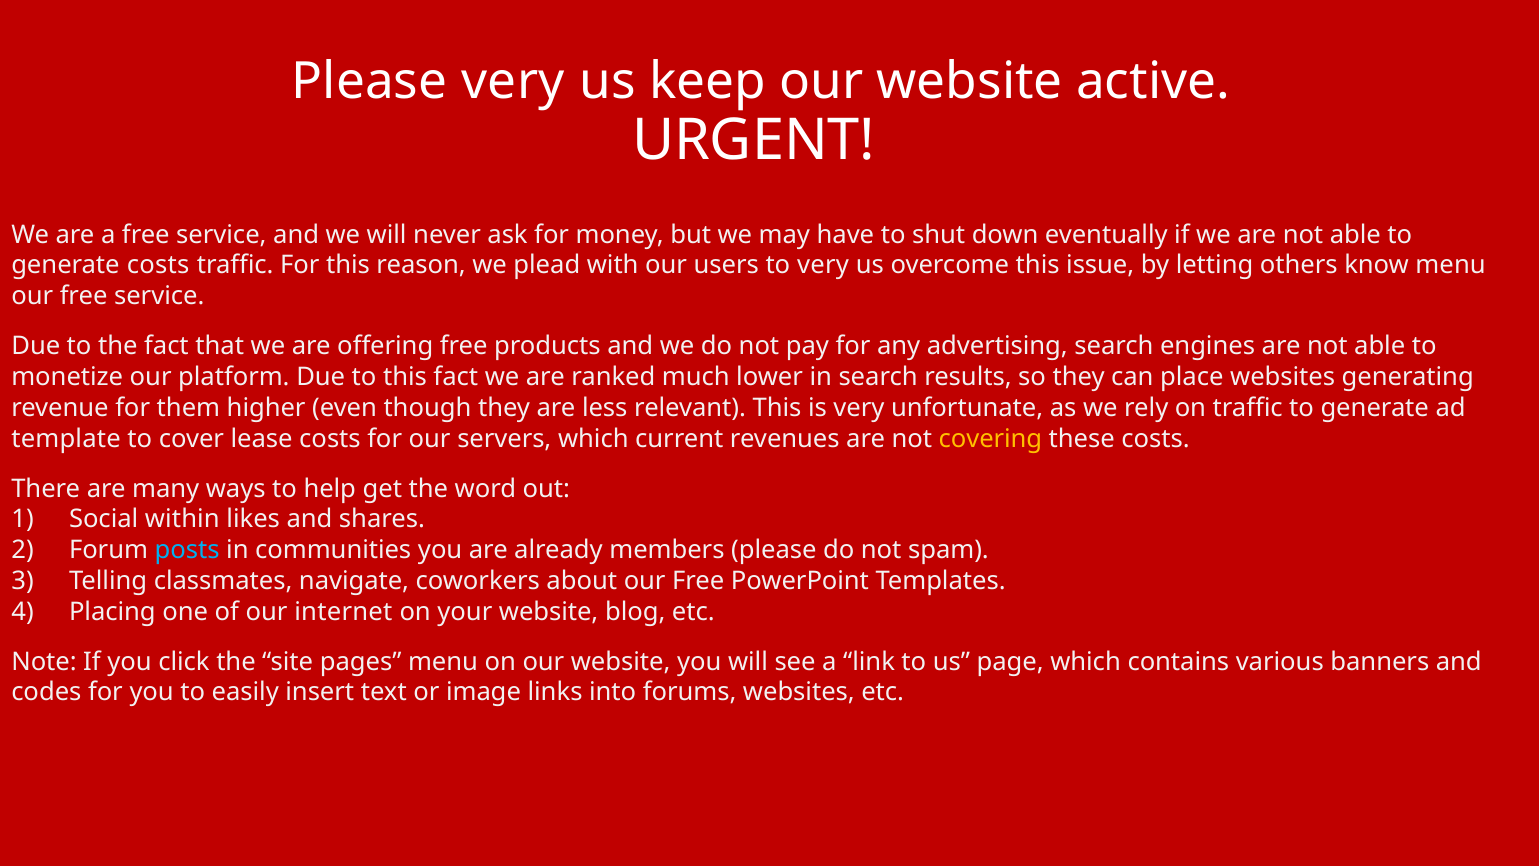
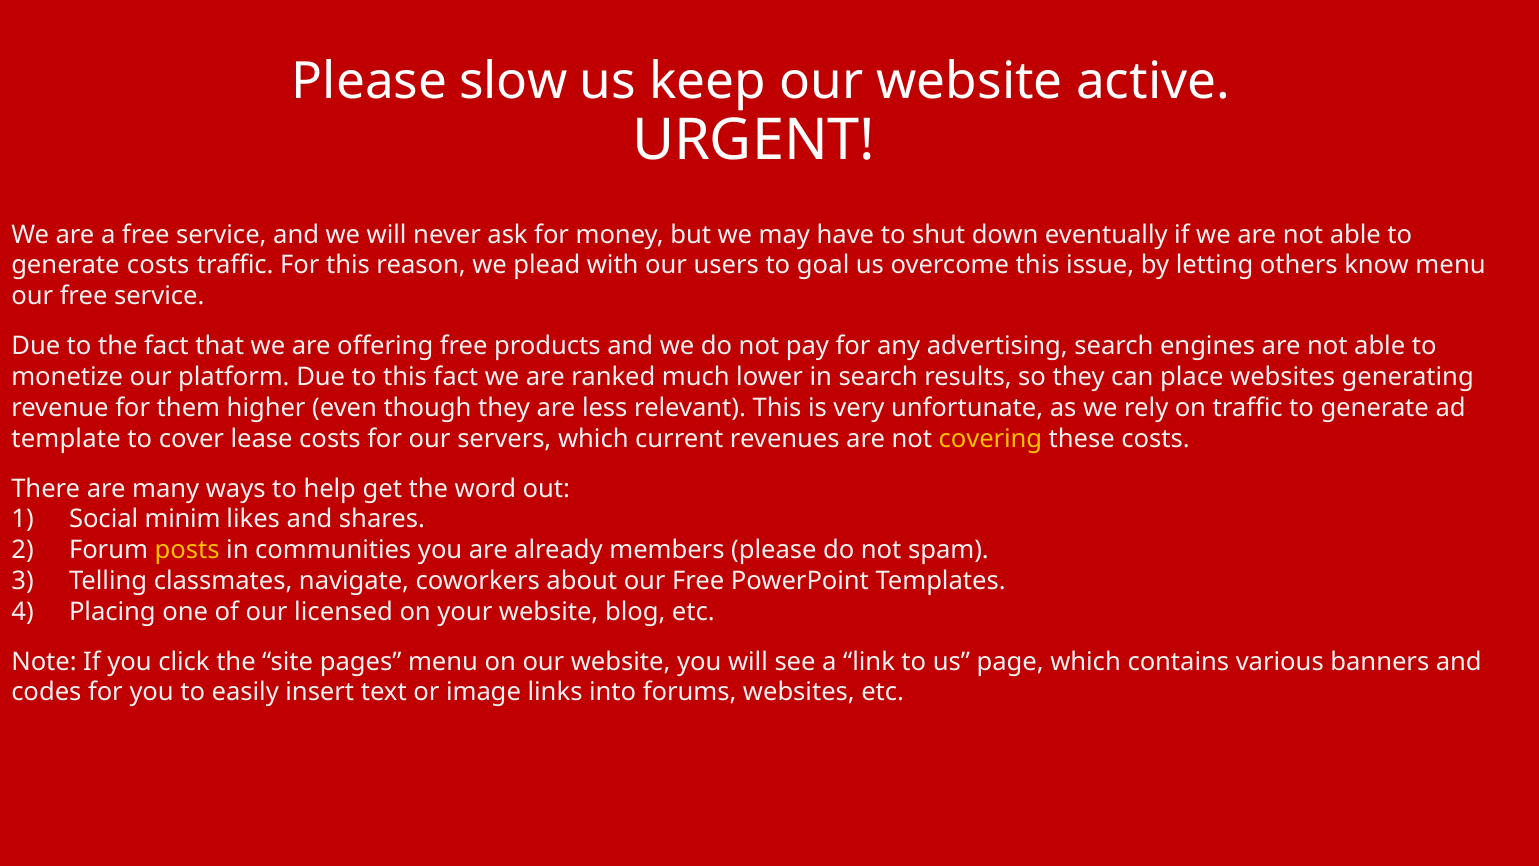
Please very: very -> slow
to very: very -> goal
within: within -> minim
posts colour: light blue -> yellow
internet: internet -> licensed
